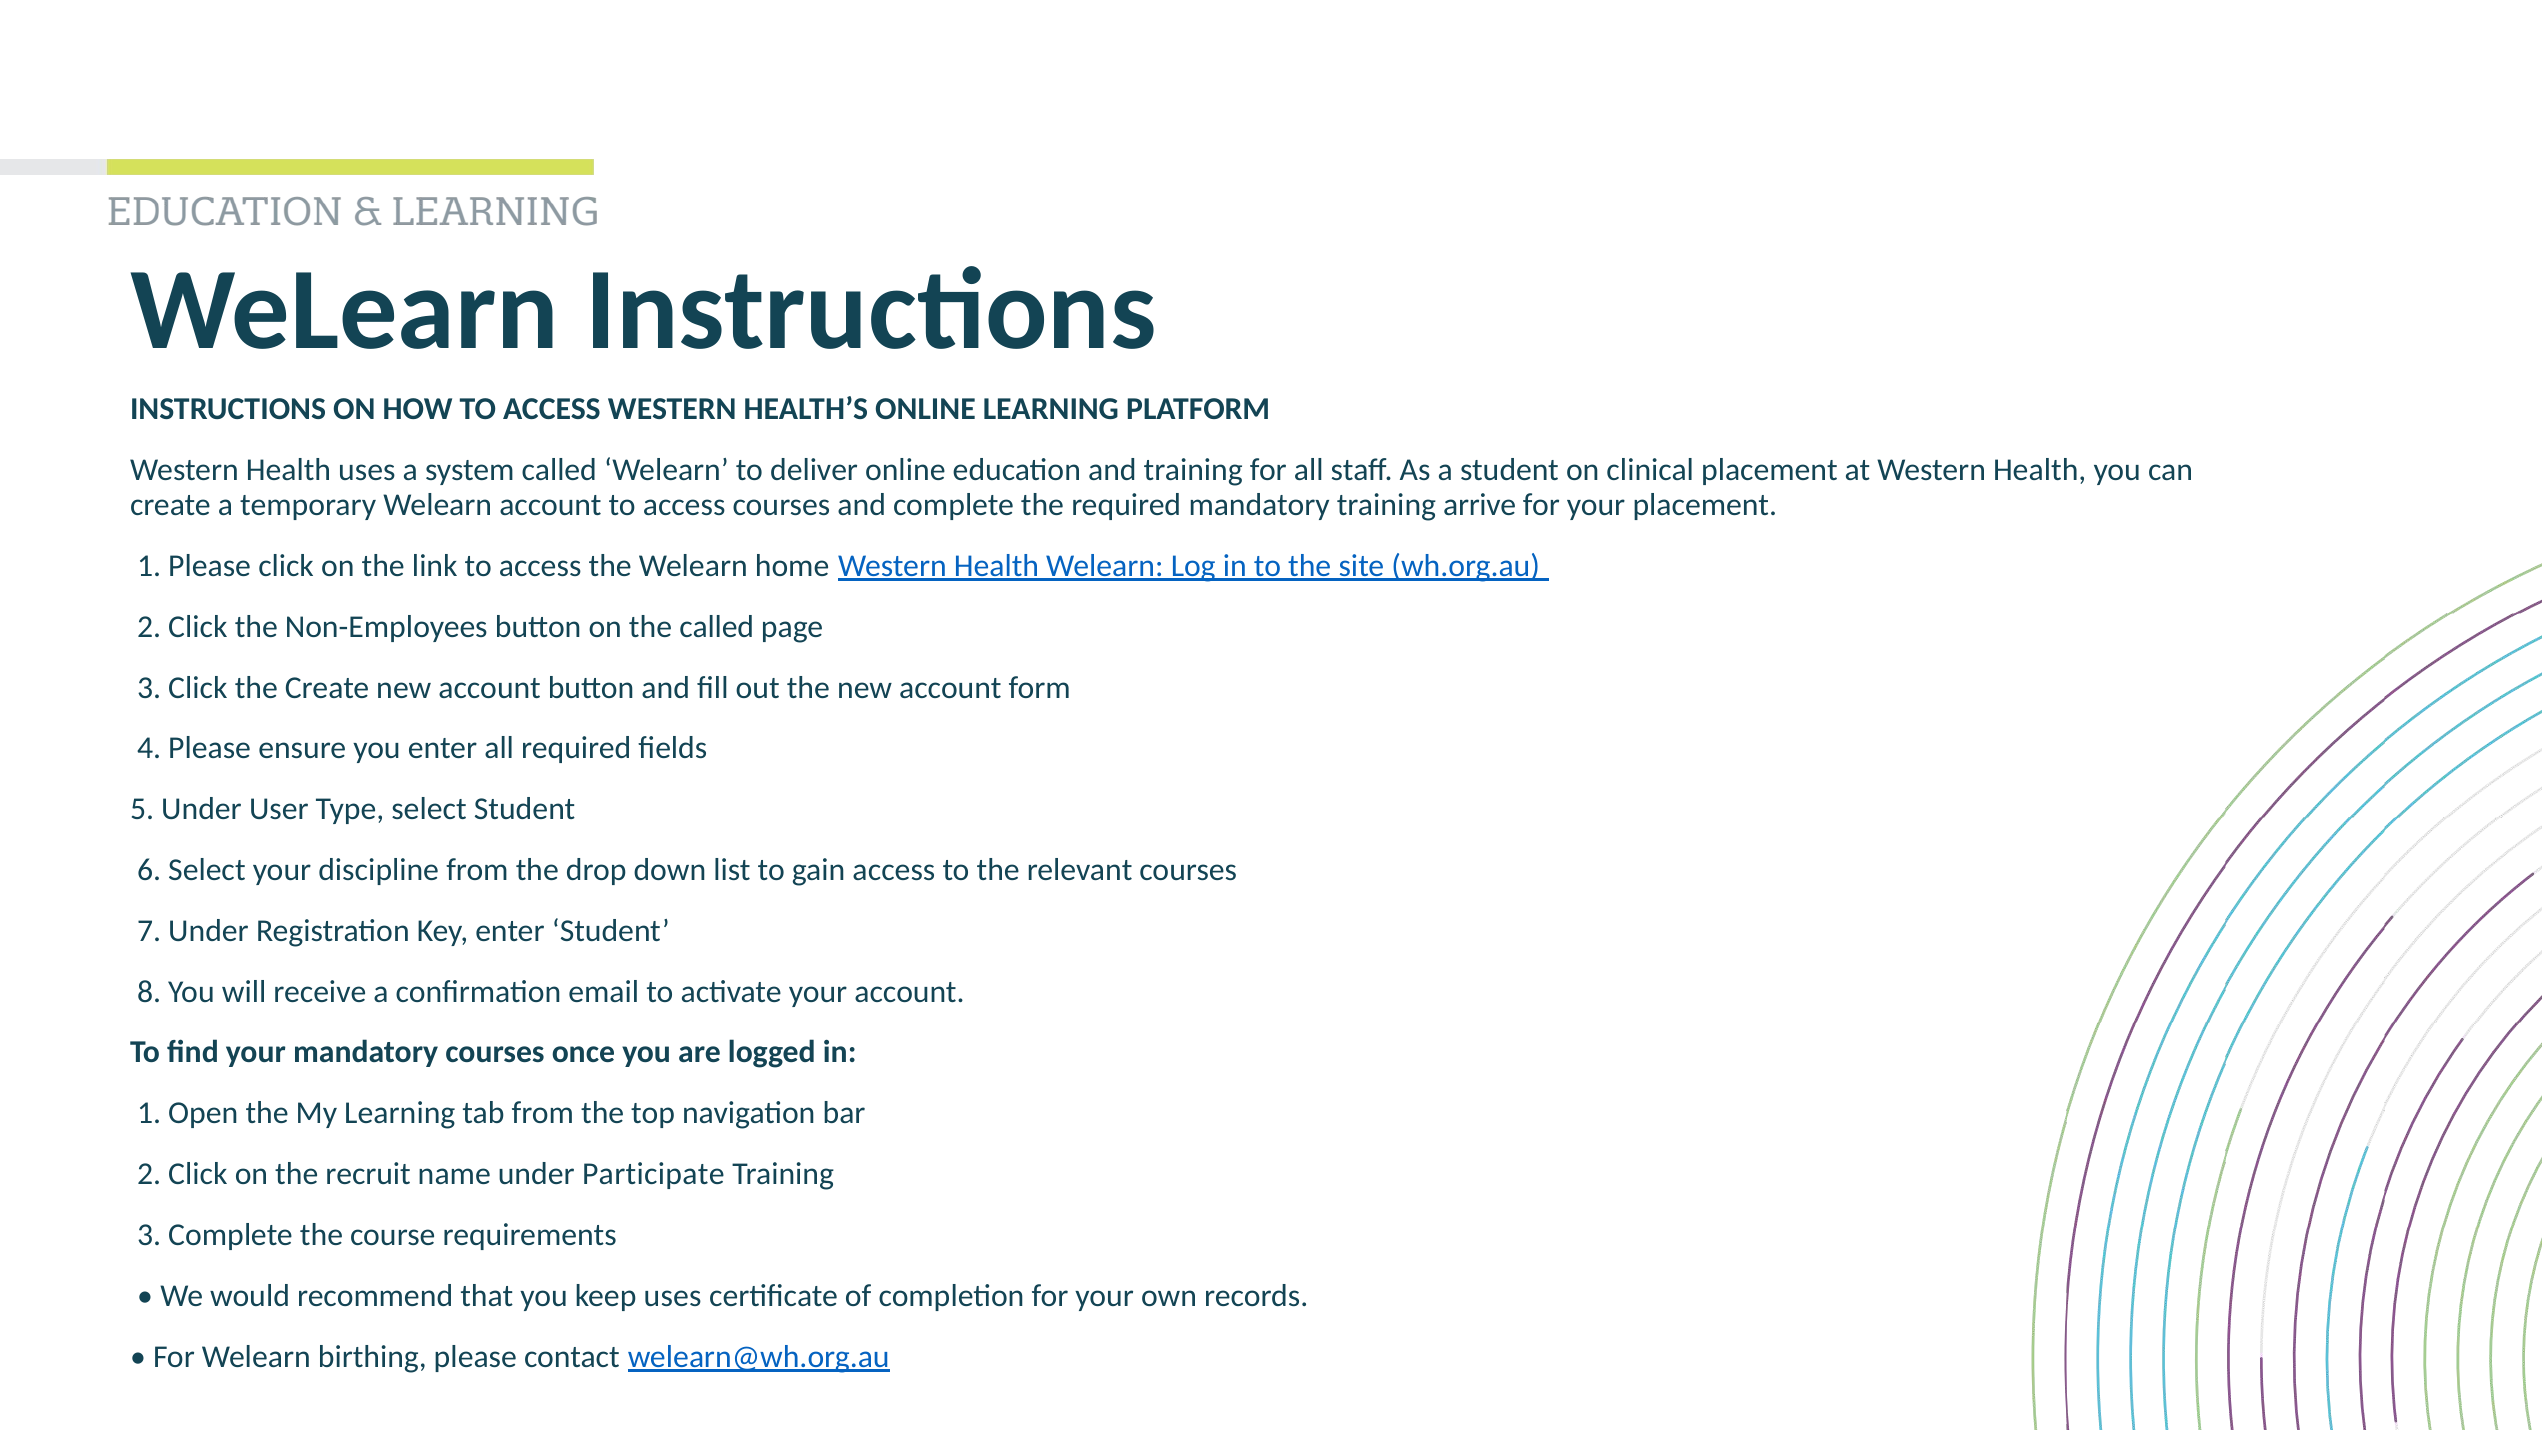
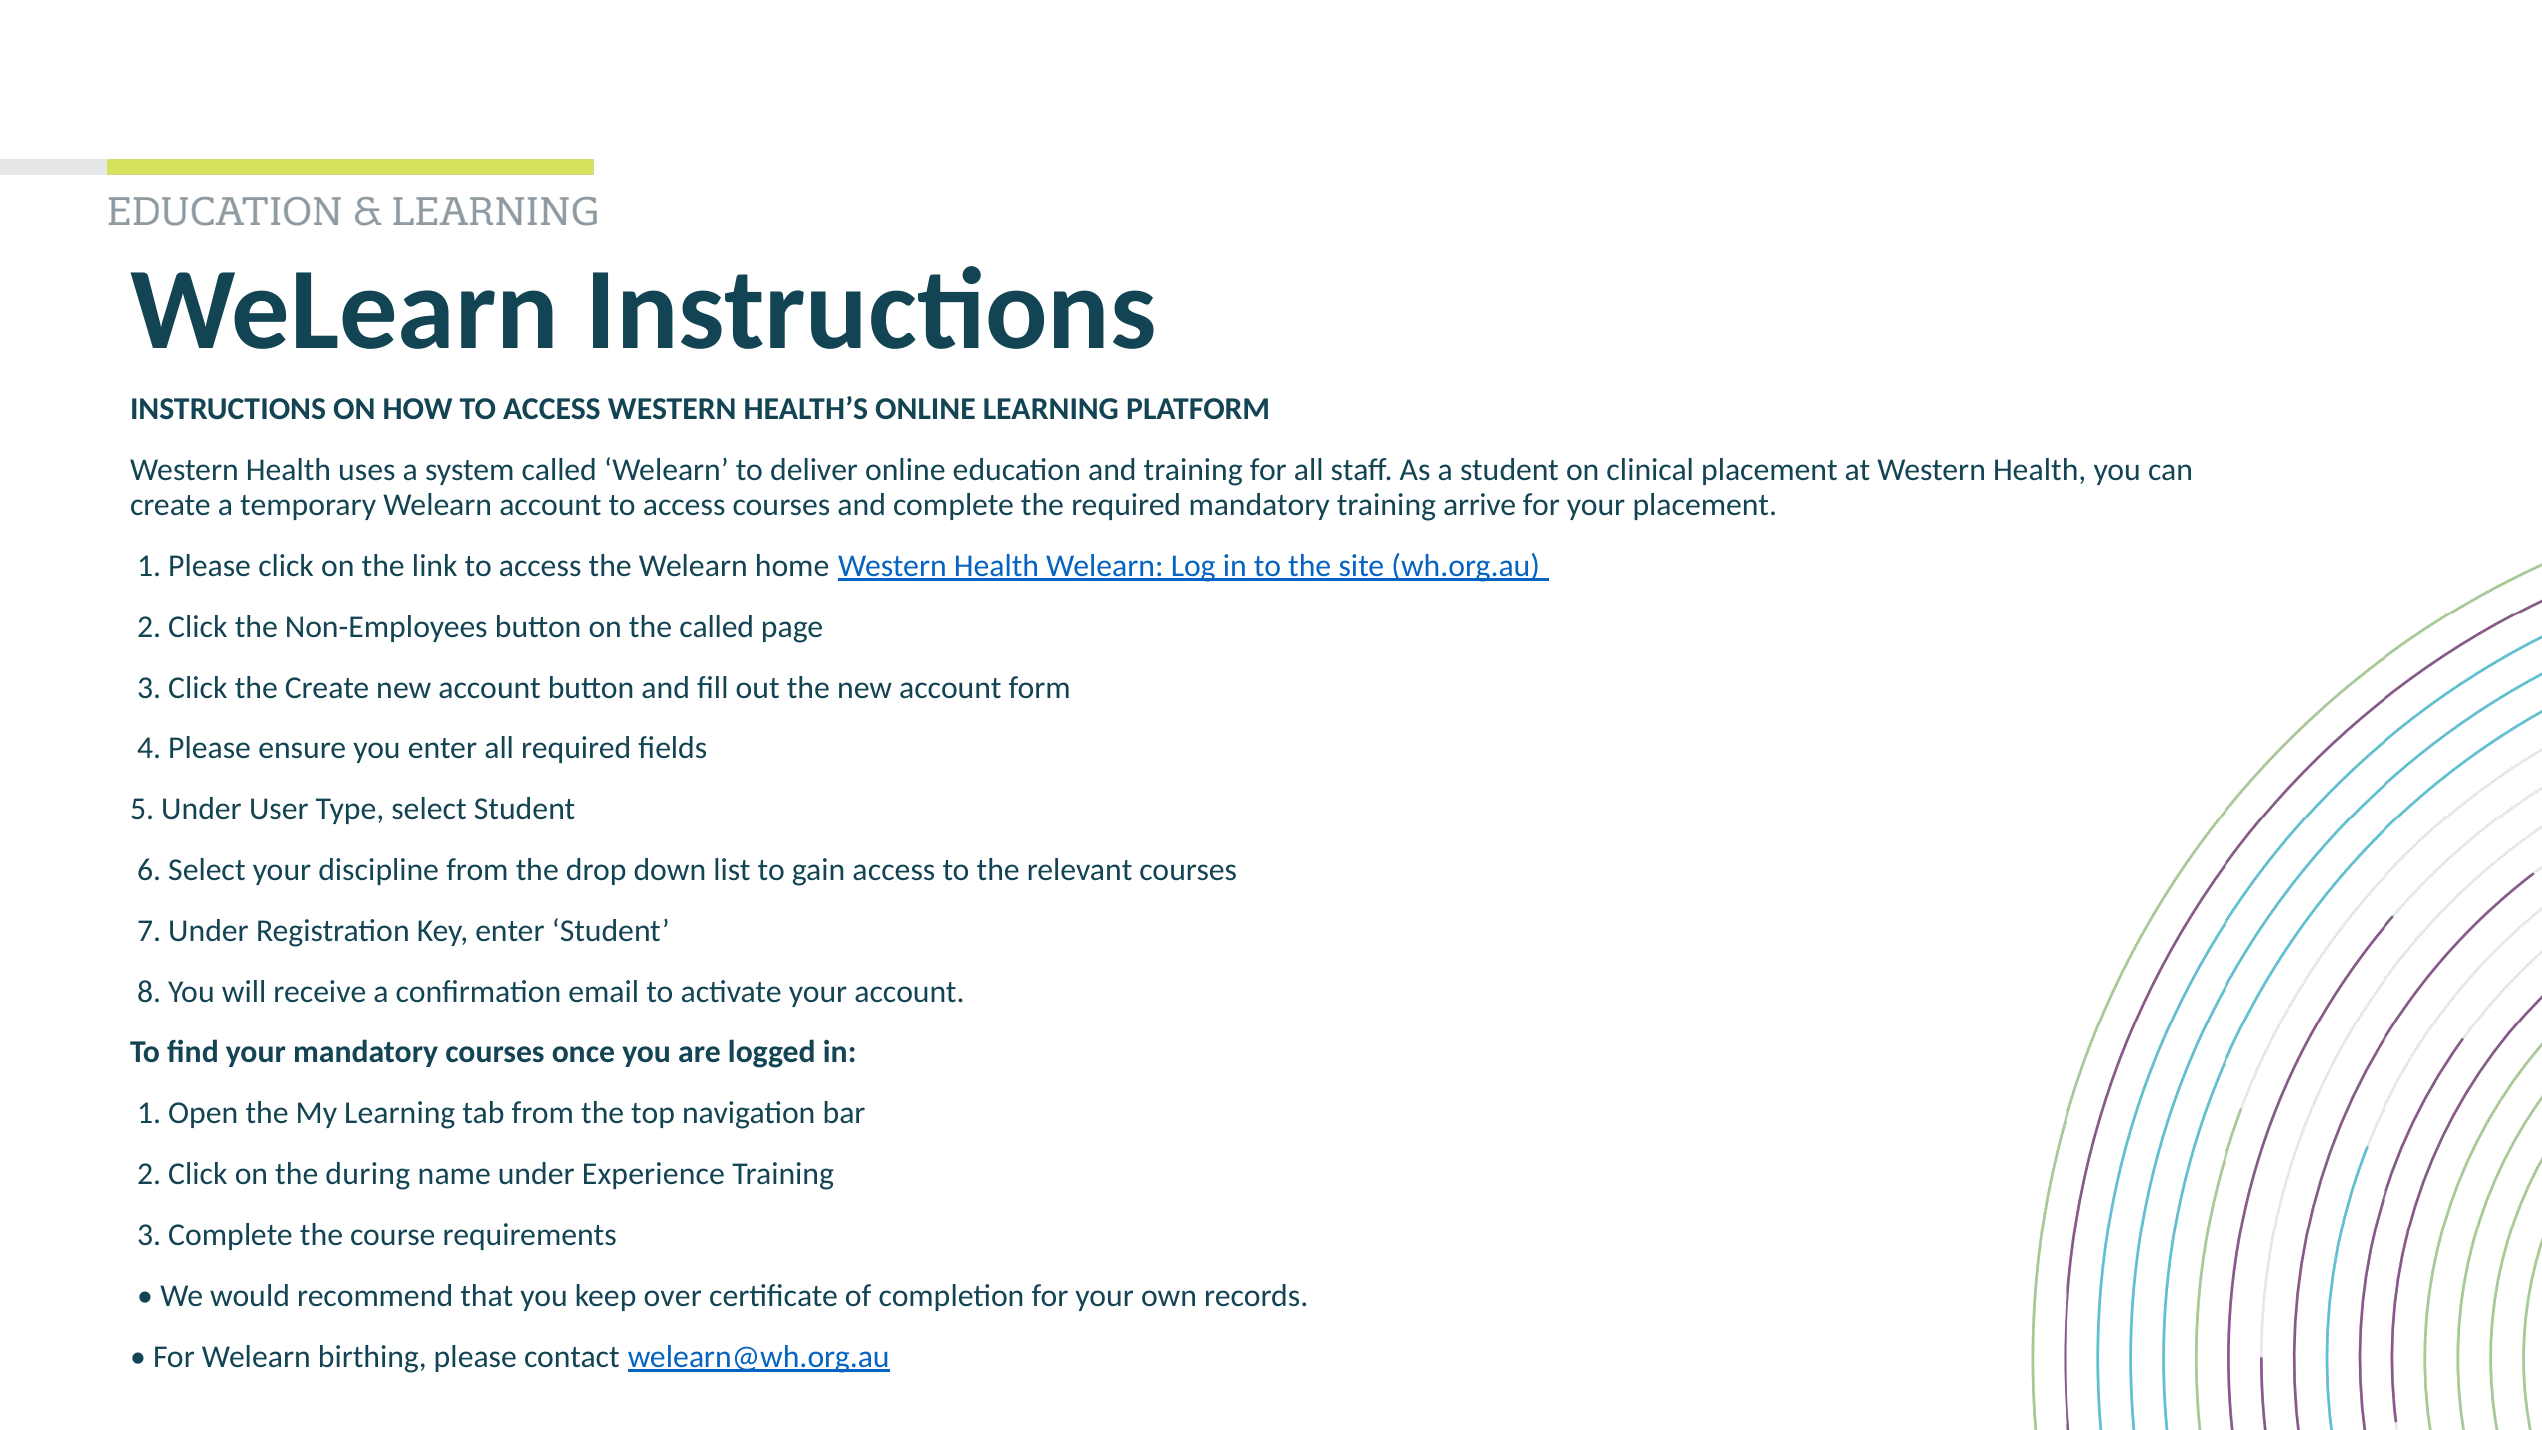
recruit: recruit -> during
Participate: Participate -> Experience
keep uses: uses -> over
